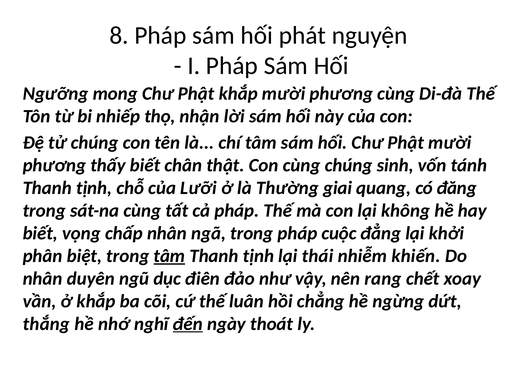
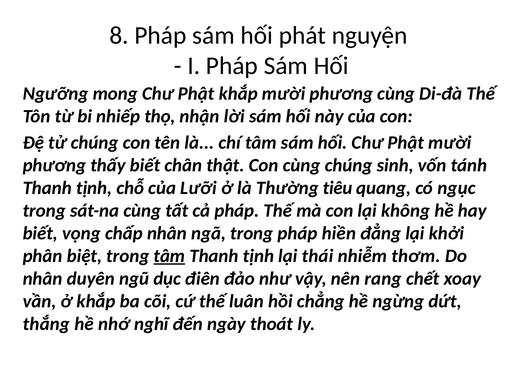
giai: giai -> tiêu
đăng: đăng -> ngục
cuộc: cuộc -> hiền
khiến: khiến -> thơm
đến underline: present -> none
